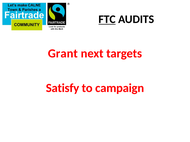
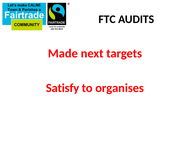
FTC underline: present -> none
Grant: Grant -> Made
campaign: campaign -> organises
